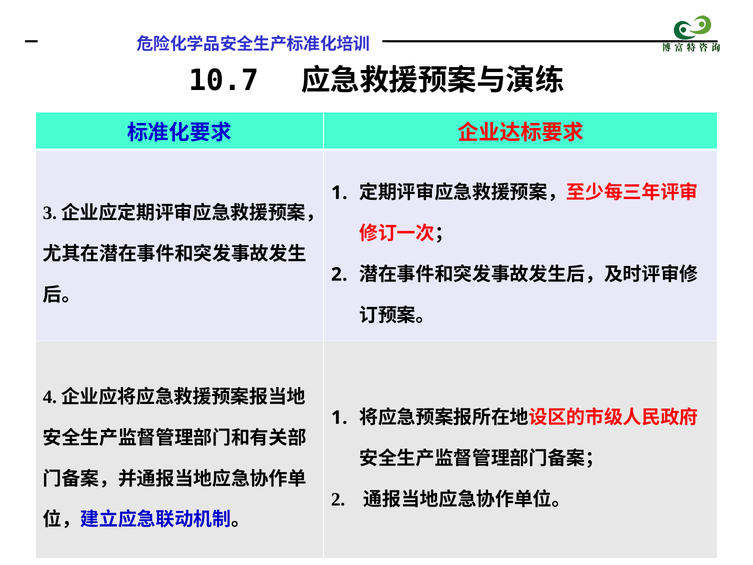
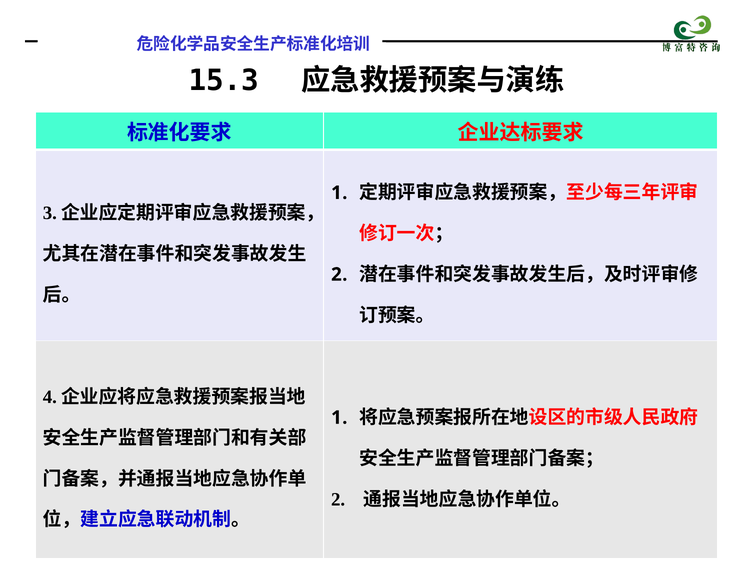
10.7: 10.7 -> 15.3
